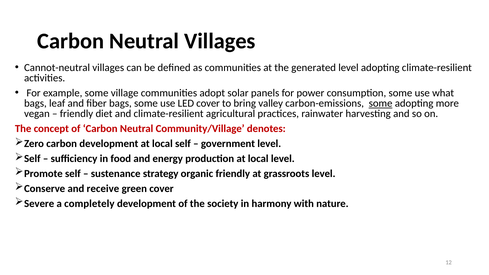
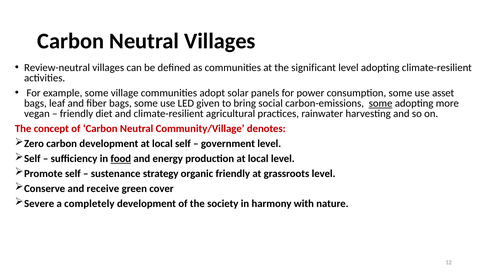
Cannot-neutral: Cannot-neutral -> Review-neutral
generated: generated -> significant
what: what -> asset
LED cover: cover -> given
valley: valley -> social
food underline: none -> present
